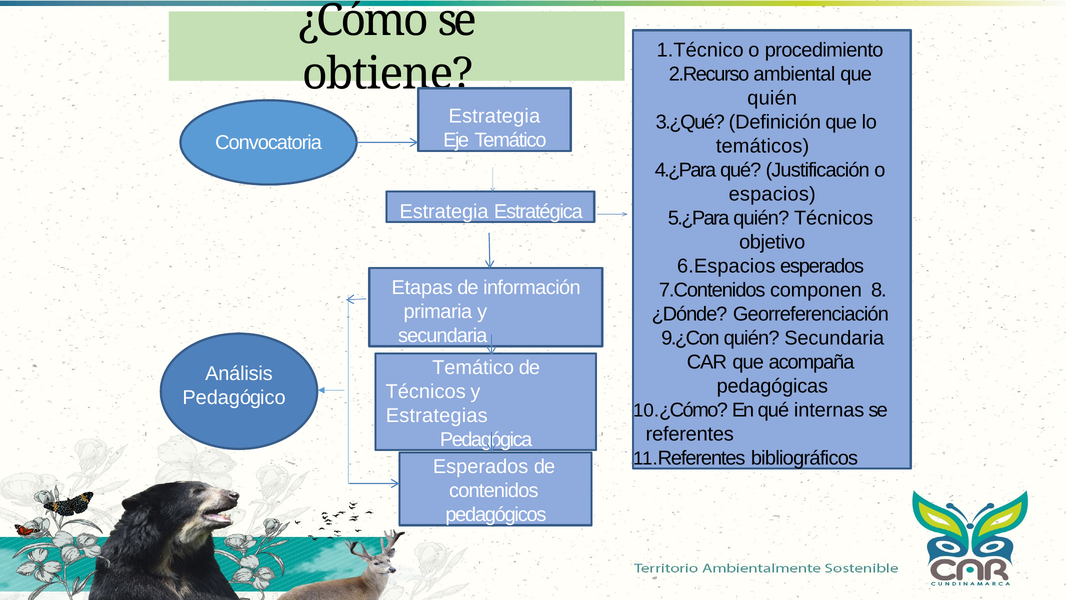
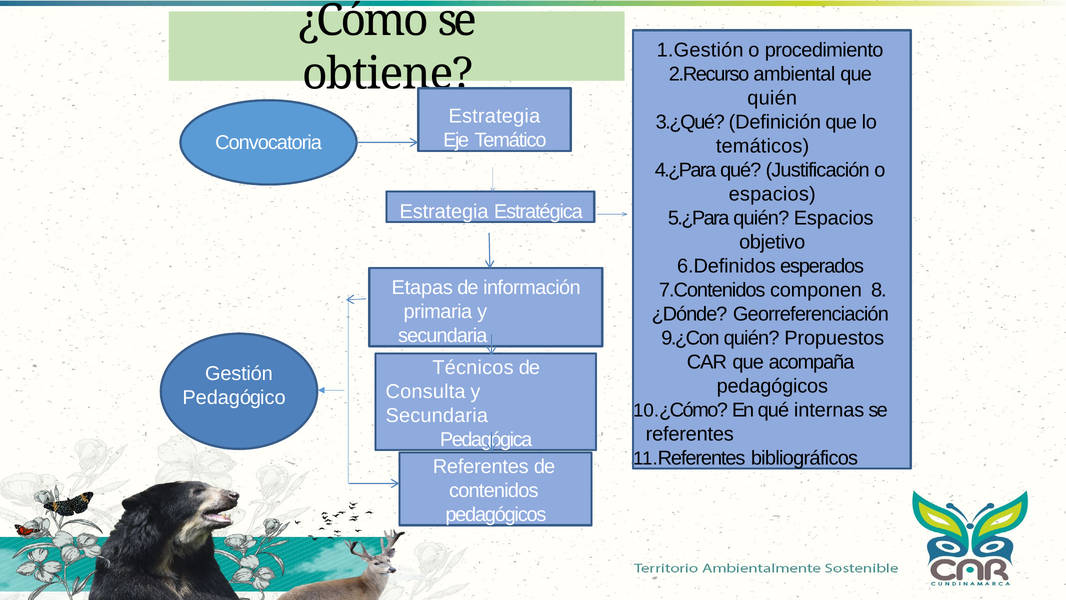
1.Técnico: 1.Técnico -> 1.Gestión
quién Técnicos: Técnicos -> Espacios
6.Espacios: 6.Espacios -> 6.Definidos
quién Secundaria: Secundaria -> Propuestos
Temático at (473, 367): Temático -> Técnicos
Análisis: Análisis -> Gestión
pedagógicas at (772, 386): pedagógicas -> pedagógicos
Técnicos at (426, 391): Técnicos -> Consulta
Estrategias at (437, 415): Estrategias -> Secundaria
Esperados at (481, 466): Esperados -> Referentes
